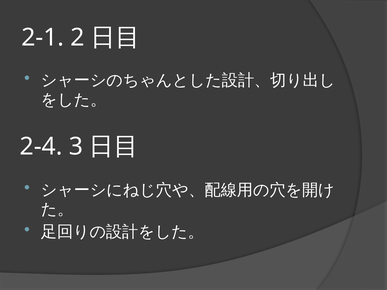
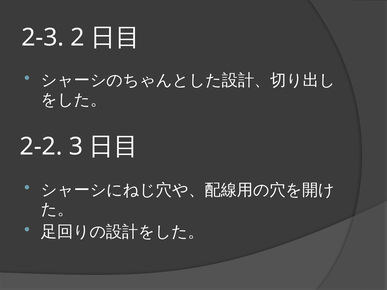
2-1: 2-1 -> 2-3
2-4: 2-4 -> 2-2
